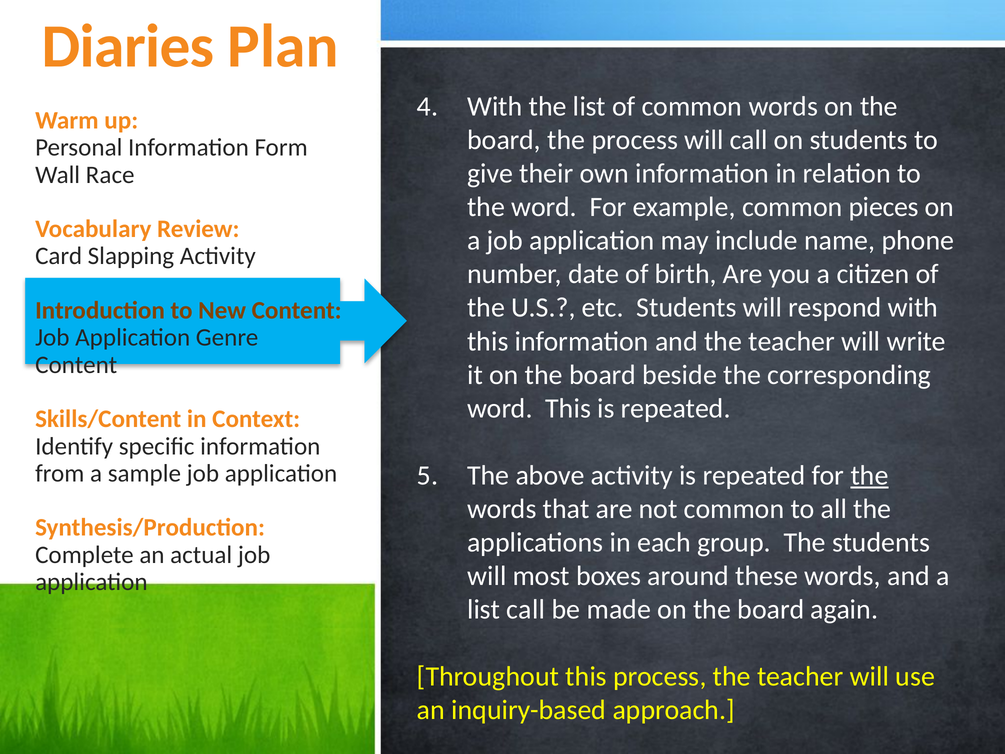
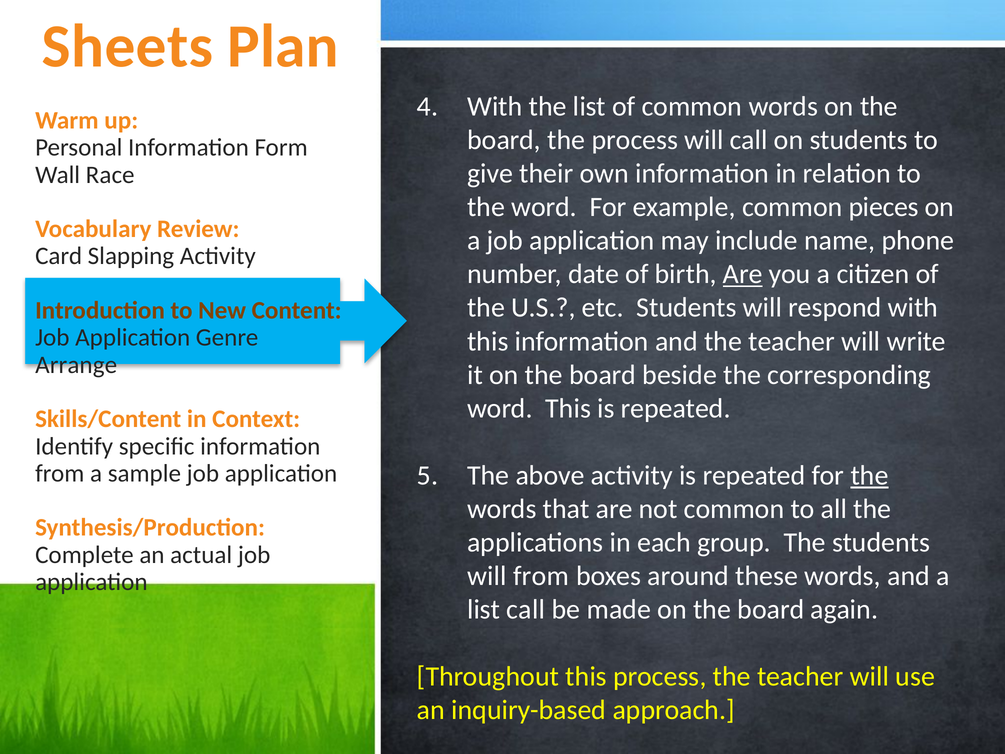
Diaries: Diaries -> Sheets
Are at (743, 274) underline: none -> present
Content at (76, 365): Content -> Arrange
will most: most -> from
